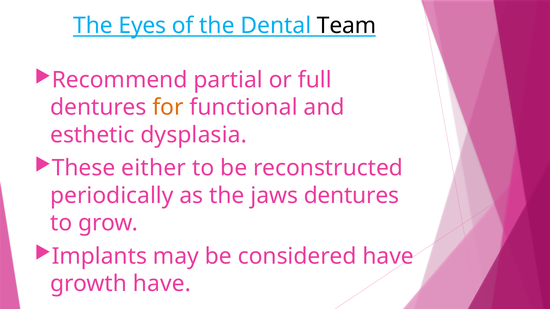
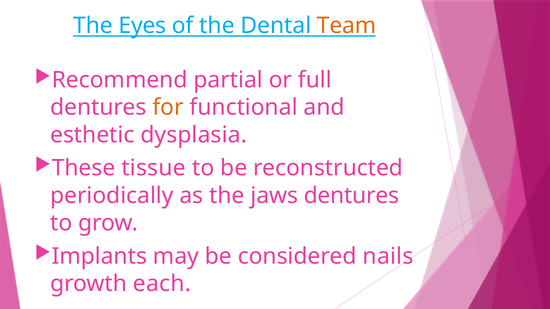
Team colour: black -> orange
either: either -> tissue
considered have: have -> nails
growth have: have -> each
